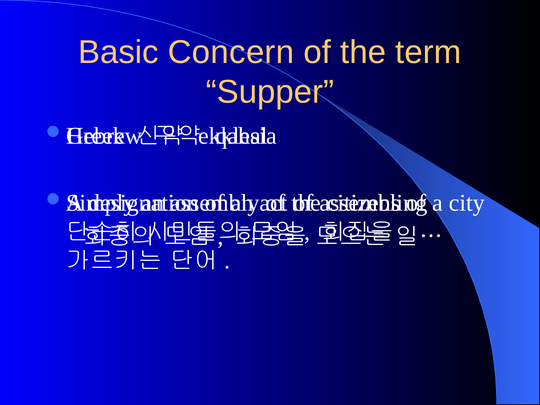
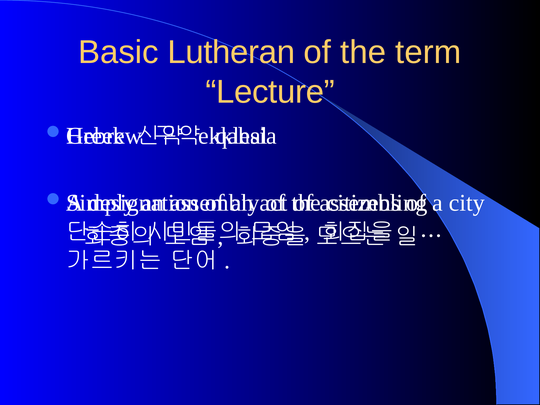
Concern: Concern -> Lutheran
Supper: Supper -> Lecture
